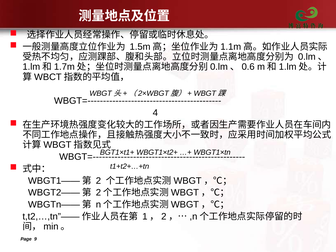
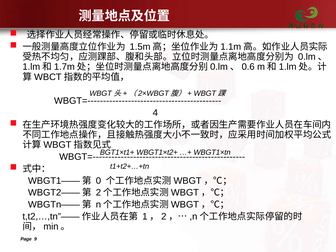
2: 2 -> 0
